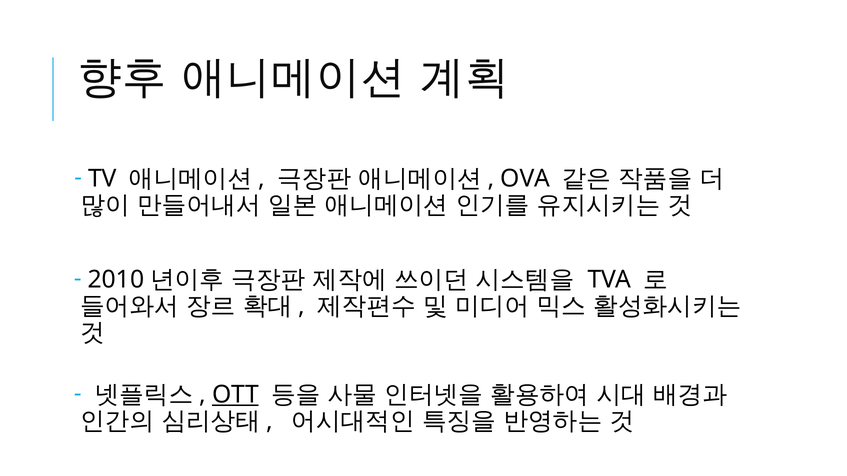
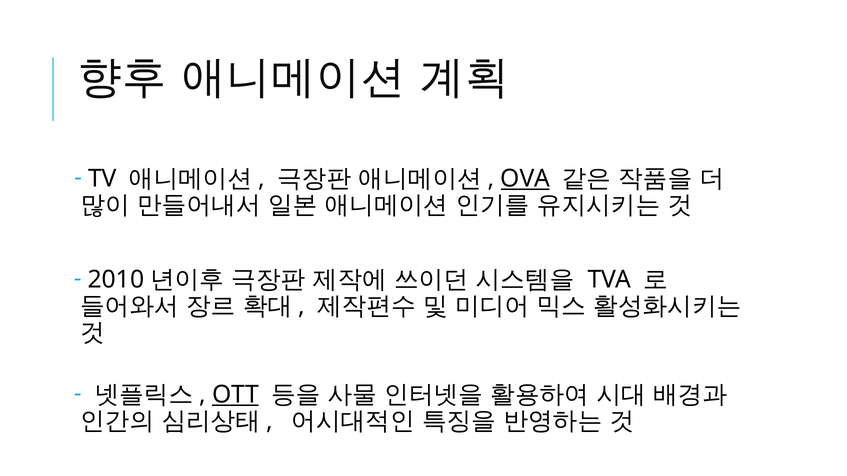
OVA underline: none -> present
